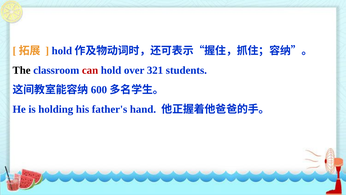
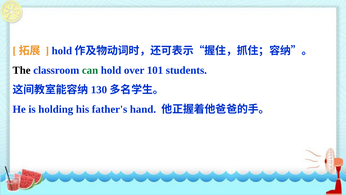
can colour: red -> green
321: 321 -> 101
600: 600 -> 130
